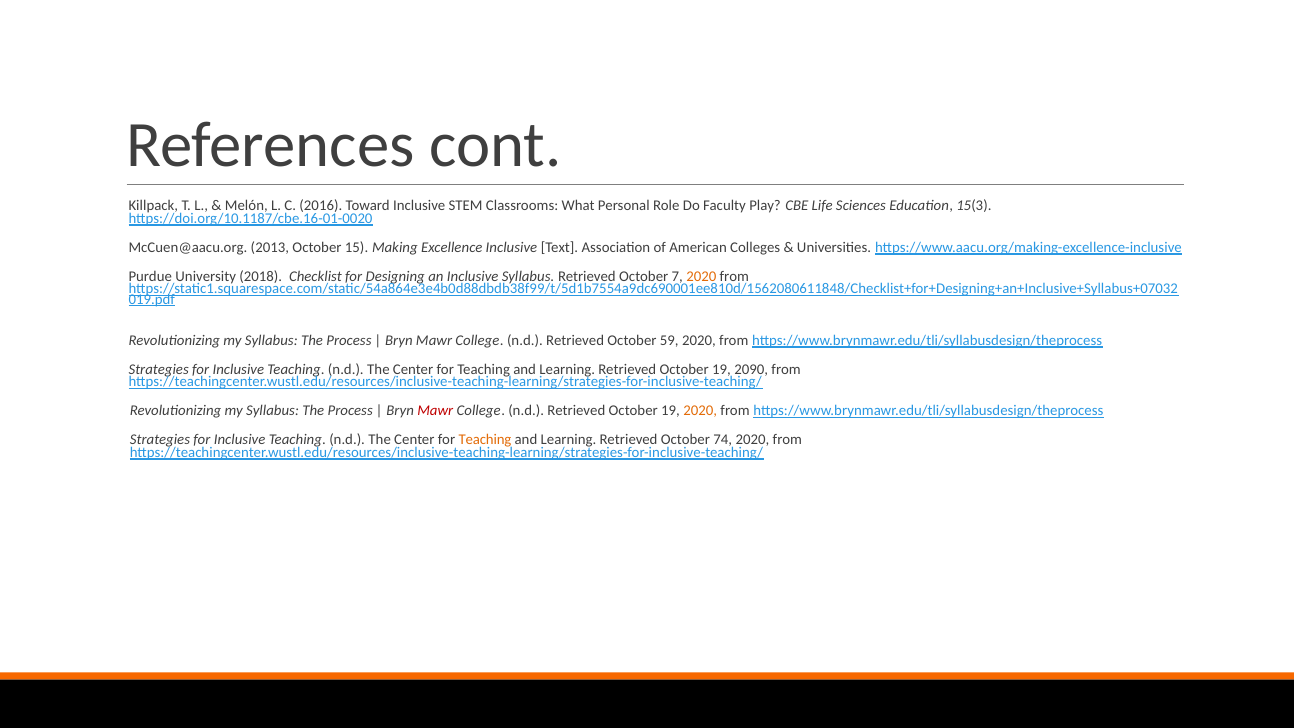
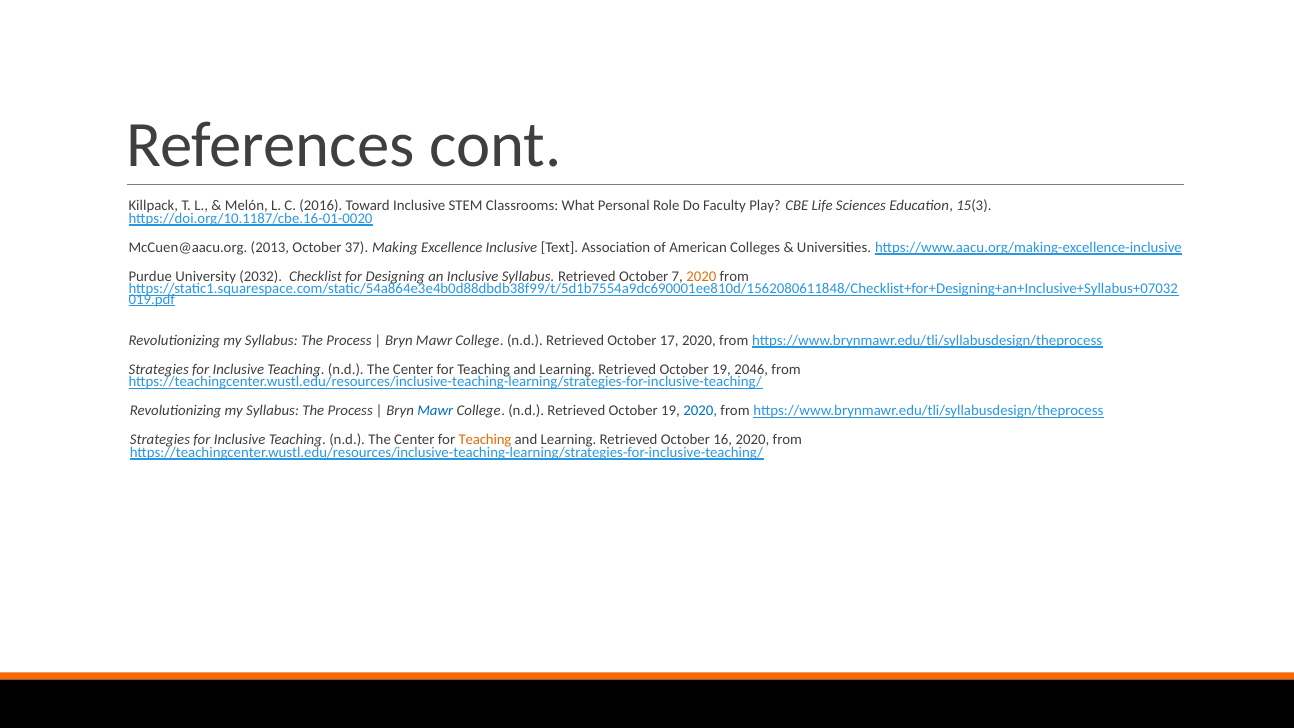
15: 15 -> 37
2018: 2018 -> 2032
59: 59 -> 17
2090: 2090 -> 2046
Mawr at (435, 411) colour: red -> blue
2020 at (700, 411) colour: orange -> blue
74: 74 -> 16
